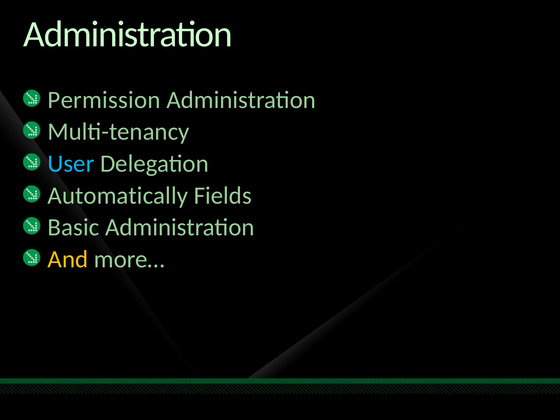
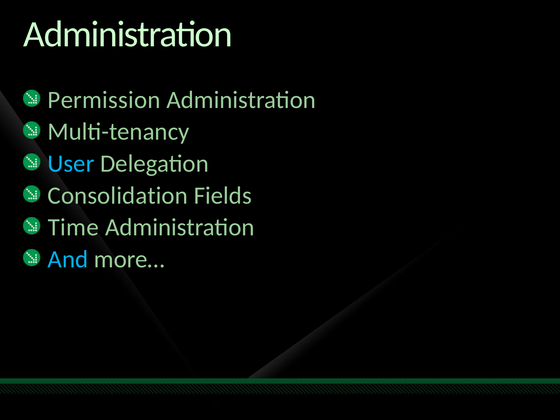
Automatically: Automatically -> Consolidation
Basic: Basic -> Time
And colour: yellow -> light blue
